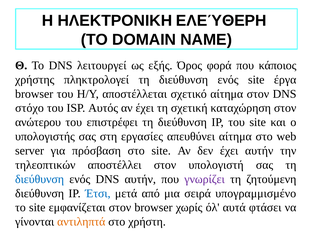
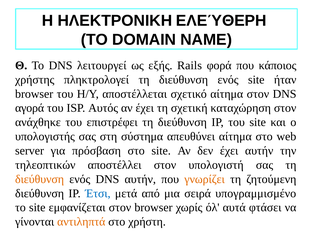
Όρος: Όρος -> Rails
έργα: έργα -> ήταν
στόχο: στόχο -> αγορά
ανώτερου: ανώτερου -> ανάχθηκε
εργασίες: εργασίες -> σύστημα
διεύθυνση at (40, 179) colour: blue -> orange
γνωρίζει colour: purple -> orange
